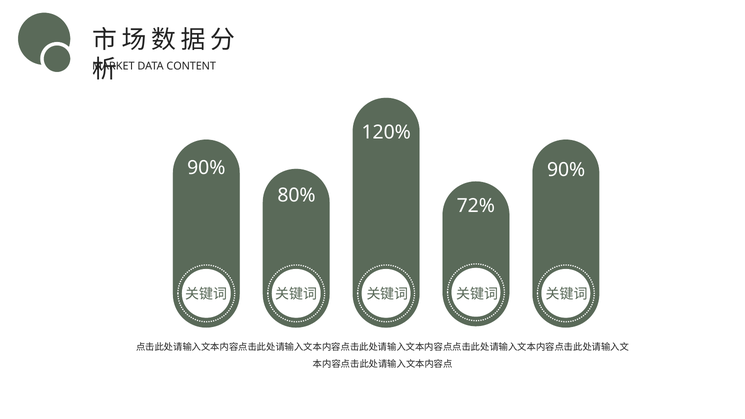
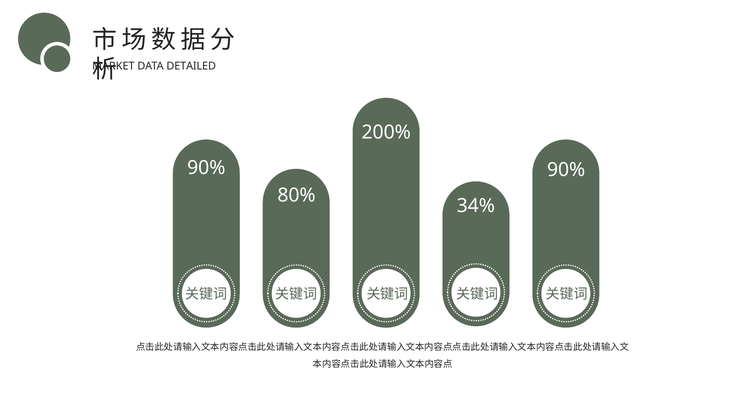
CONTENT: CONTENT -> DETAILED
120%: 120% -> 200%
72%: 72% -> 34%
